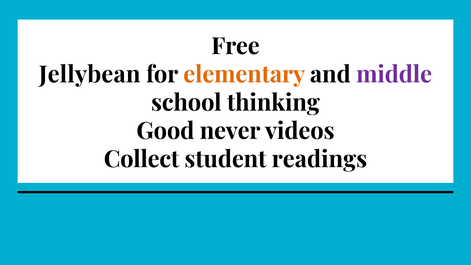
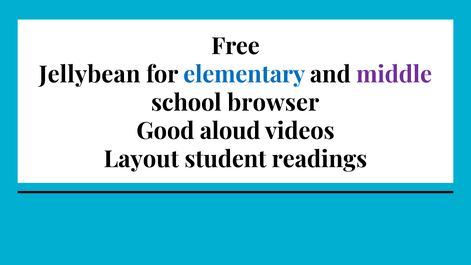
elementary colour: orange -> blue
thinking: thinking -> browser
never: never -> aloud
Collect: Collect -> Layout
